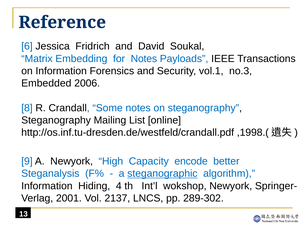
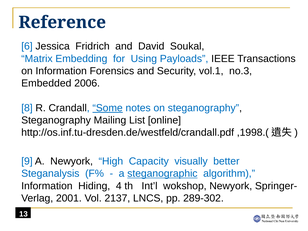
for Notes: Notes -> Using
Some underline: none -> present
encode: encode -> visually
